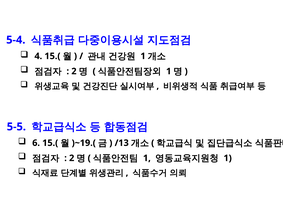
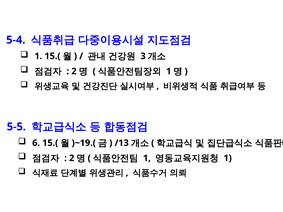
4 at (38, 56): 4 -> 1
1 at (143, 56): 1 -> 3
